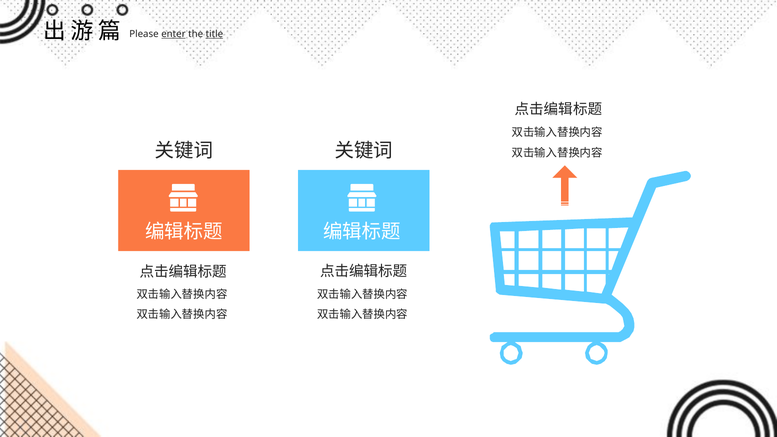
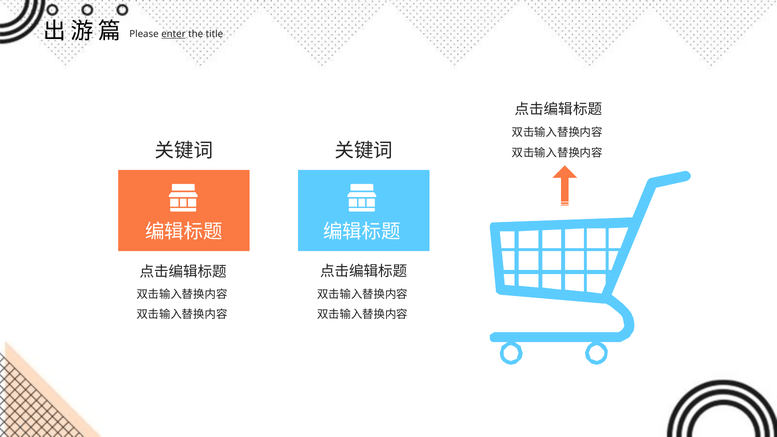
title underline: present -> none
